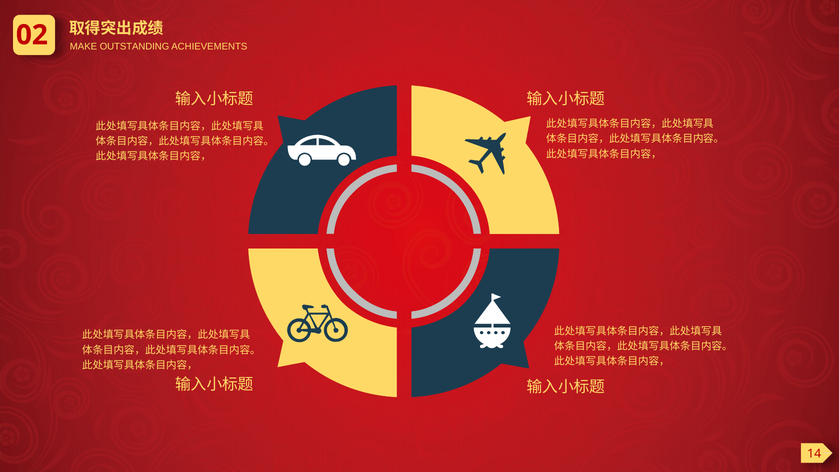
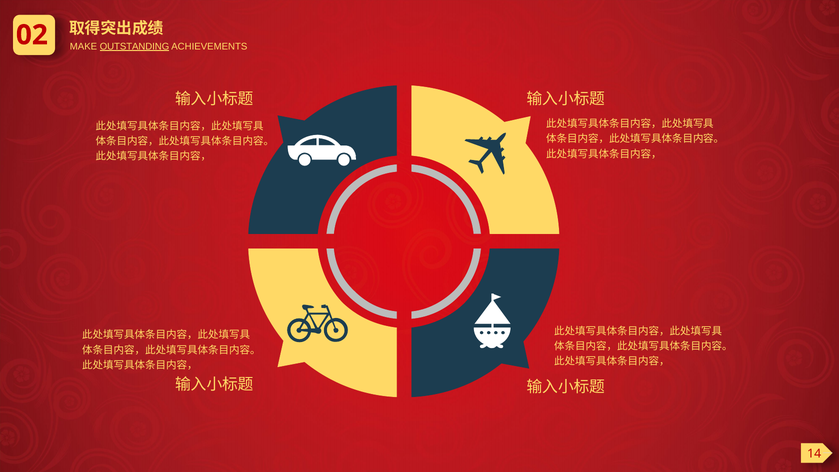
OUTSTANDING underline: none -> present
